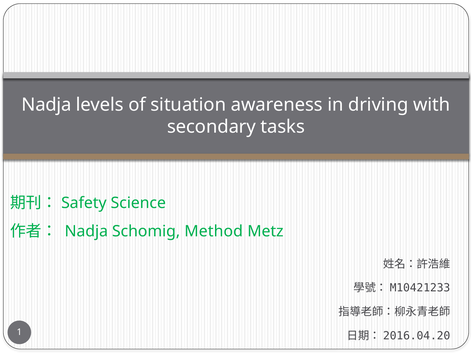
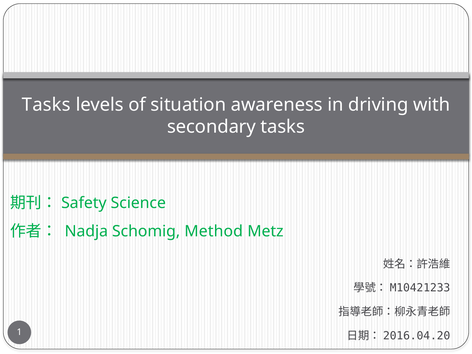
Nadja at (46, 105): Nadja -> Tasks
